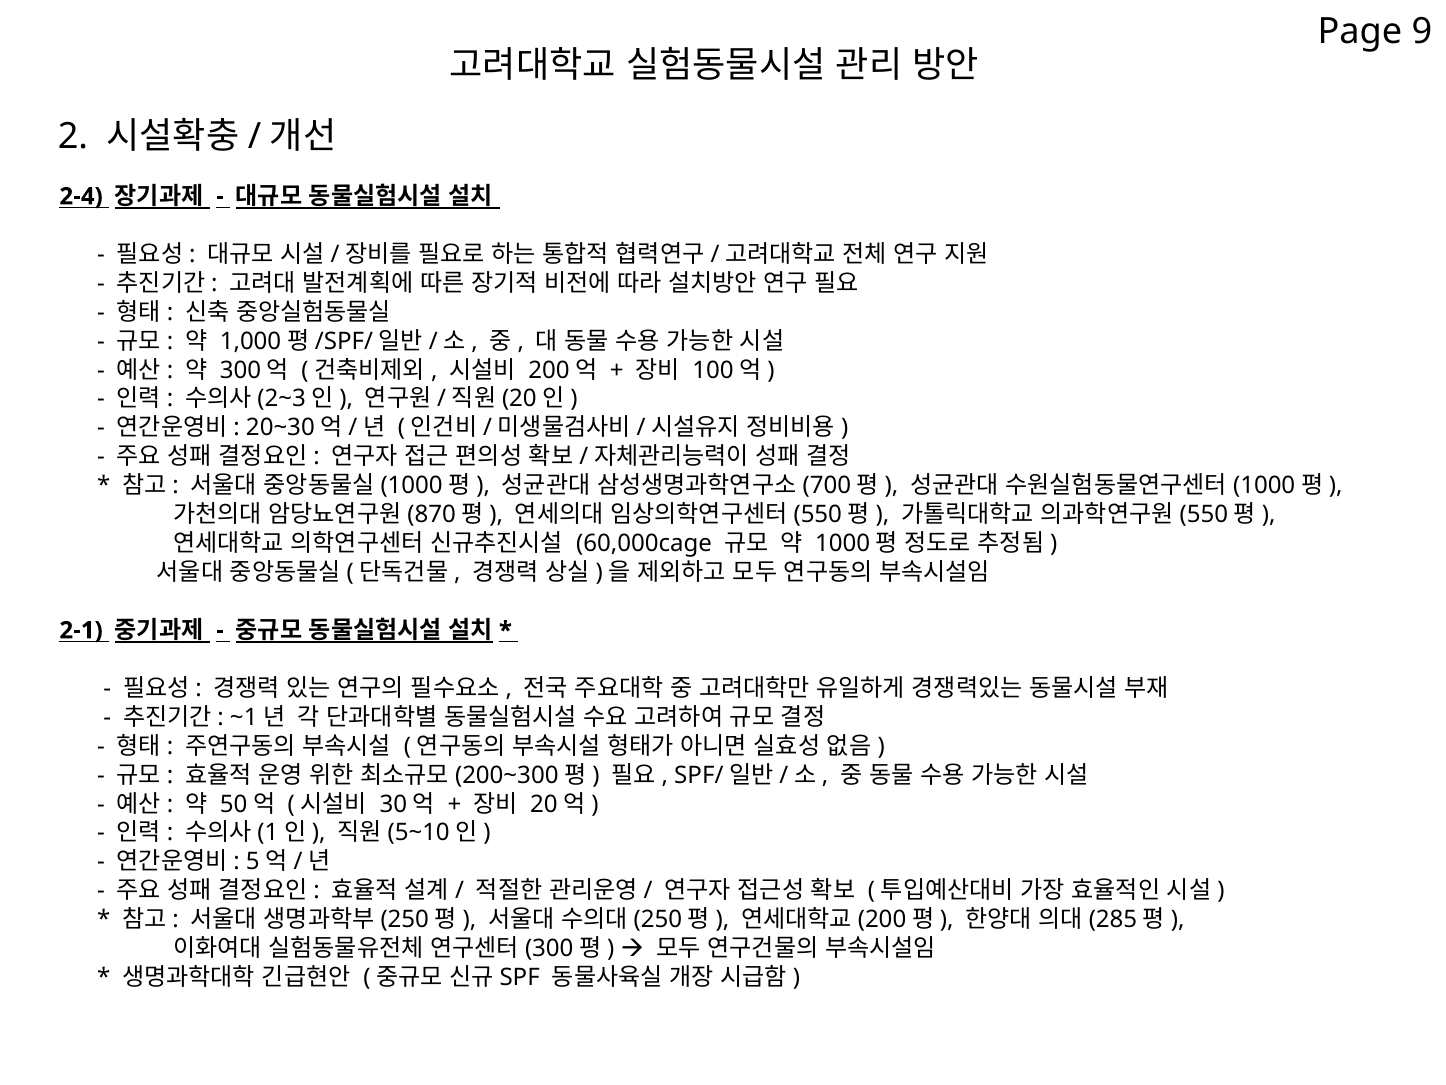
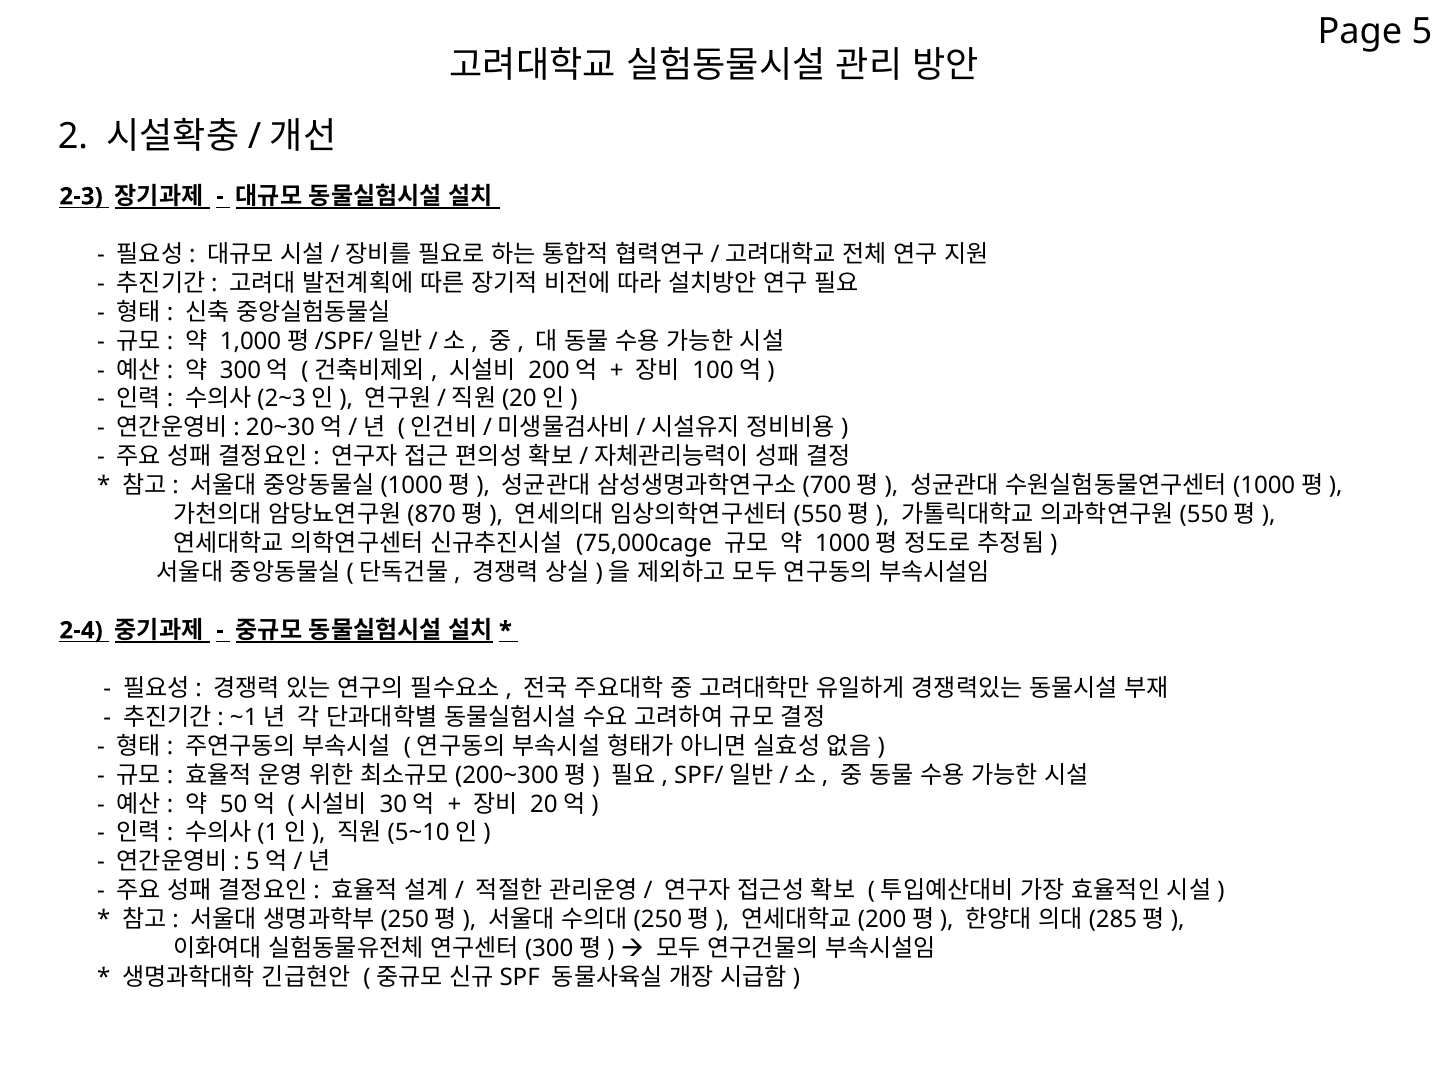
9: 9 -> 5
2-4: 2-4 -> 2-3
60,000cage: 60,000cage -> 75,000cage
2-1: 2-1 -> 2-4
